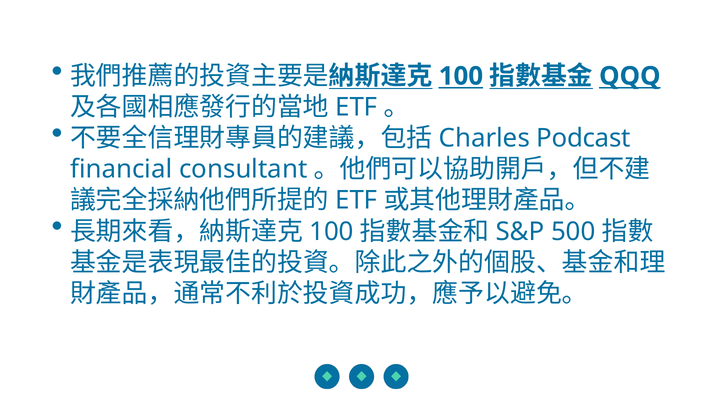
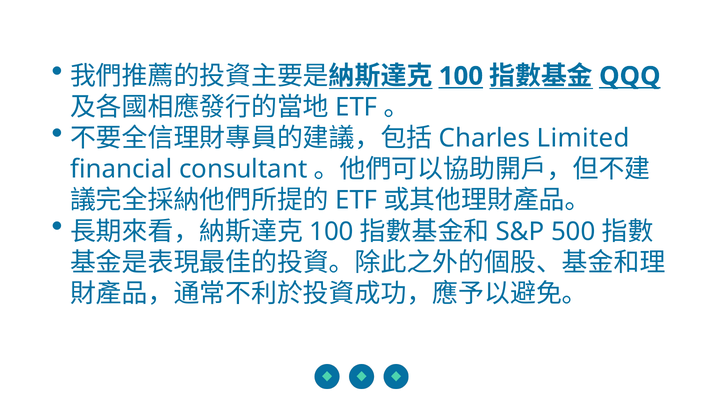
Podcast: Podcast -> Limited
